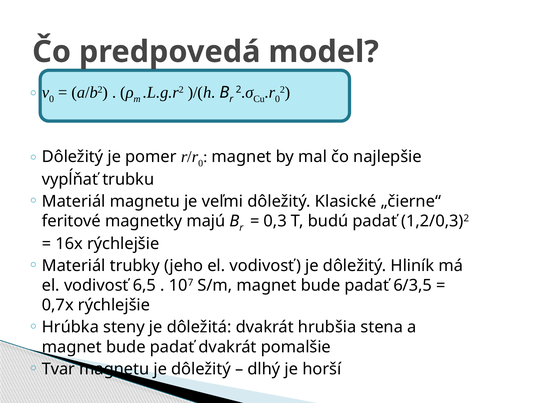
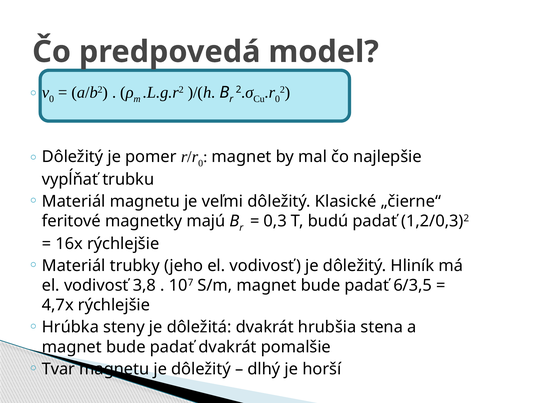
6,5: 6,5 -> 3,8
0,7x: 0,7x -> 4,7x
